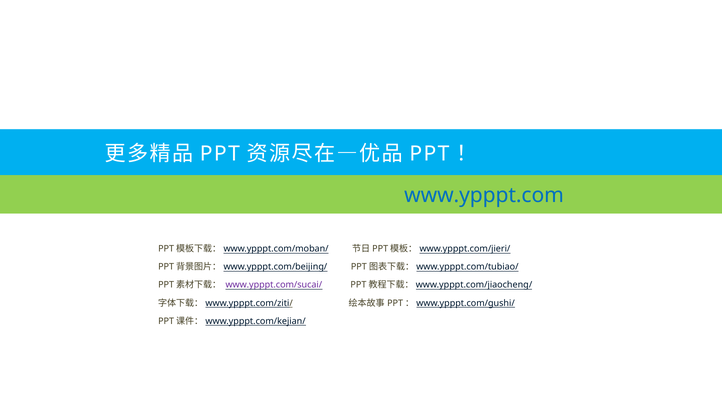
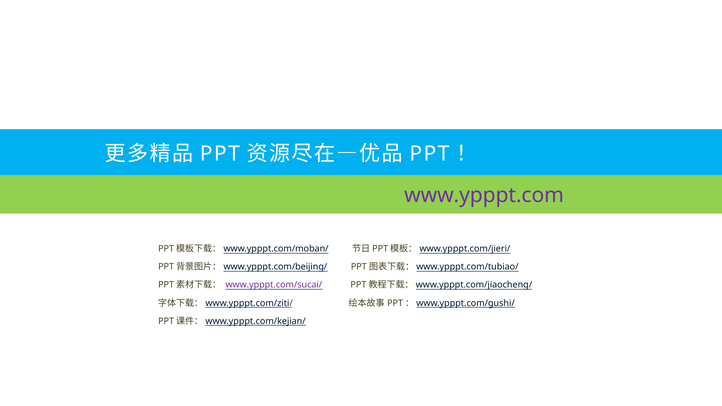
www.ypppt.com colour: blue -> purple
